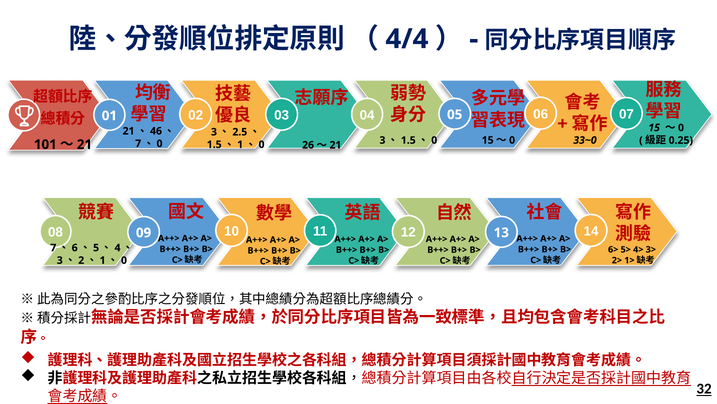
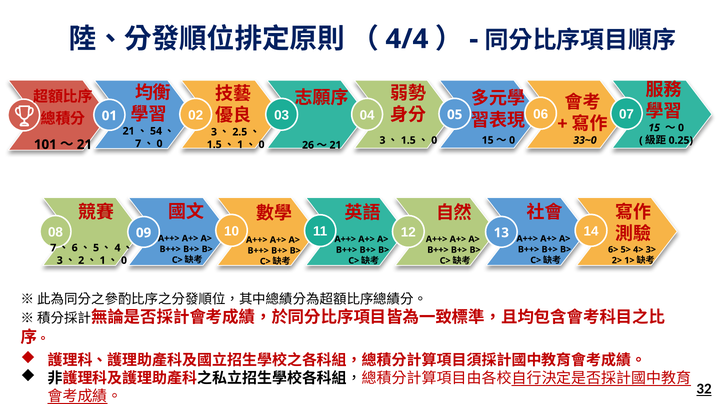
46: 46 -> 54
